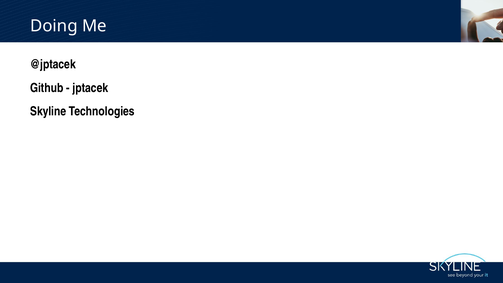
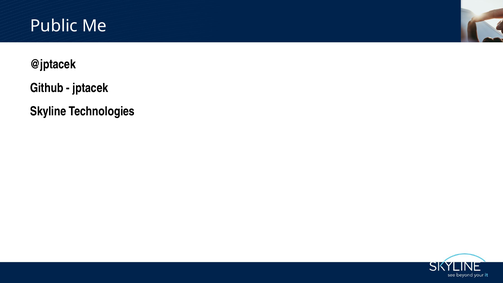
Doing: Doing -> Public
